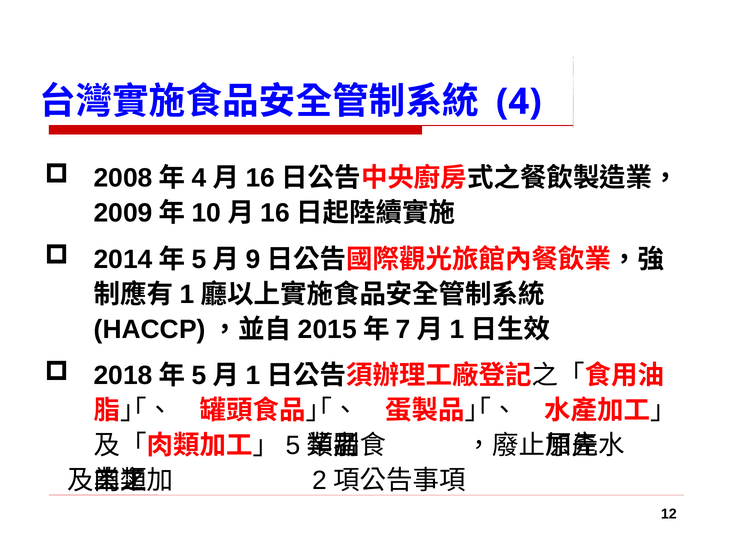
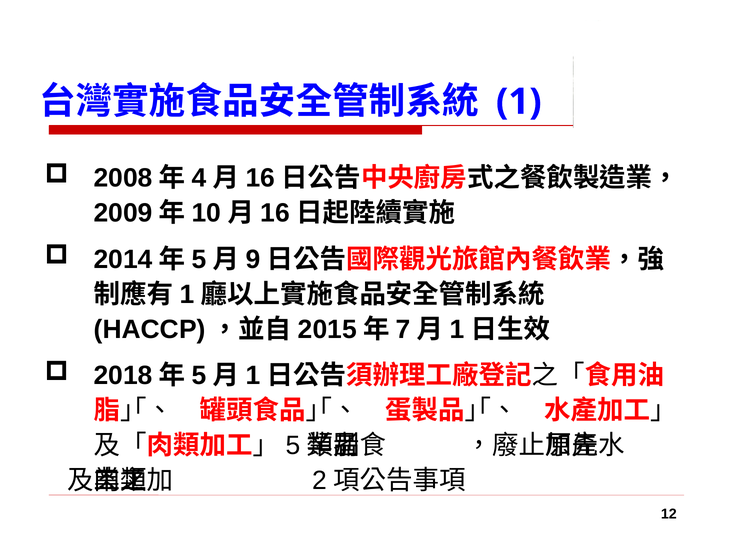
4 at (519, 102): 4 -> 1
